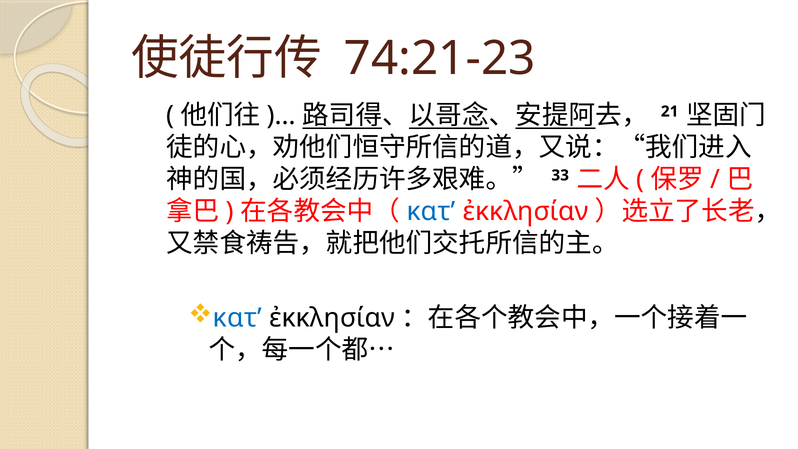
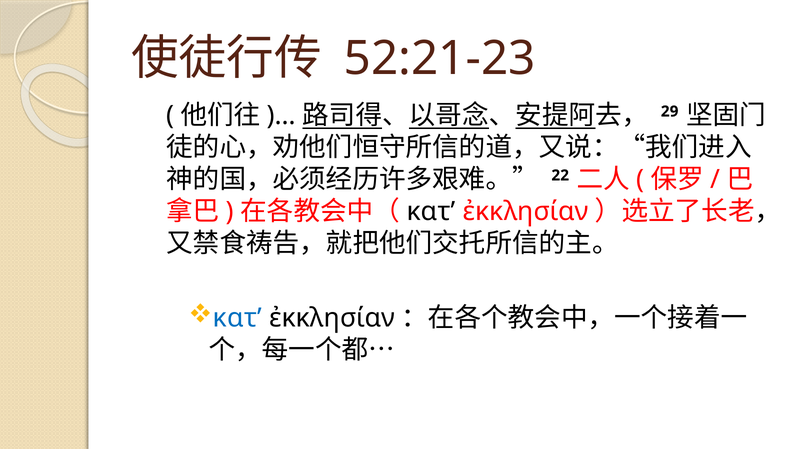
74:21-23: 74:21-23 -> 52:21-23
21: 21 -> 29
33: 33 -> 22
κατ at (431, 211) colour: blue -> black
